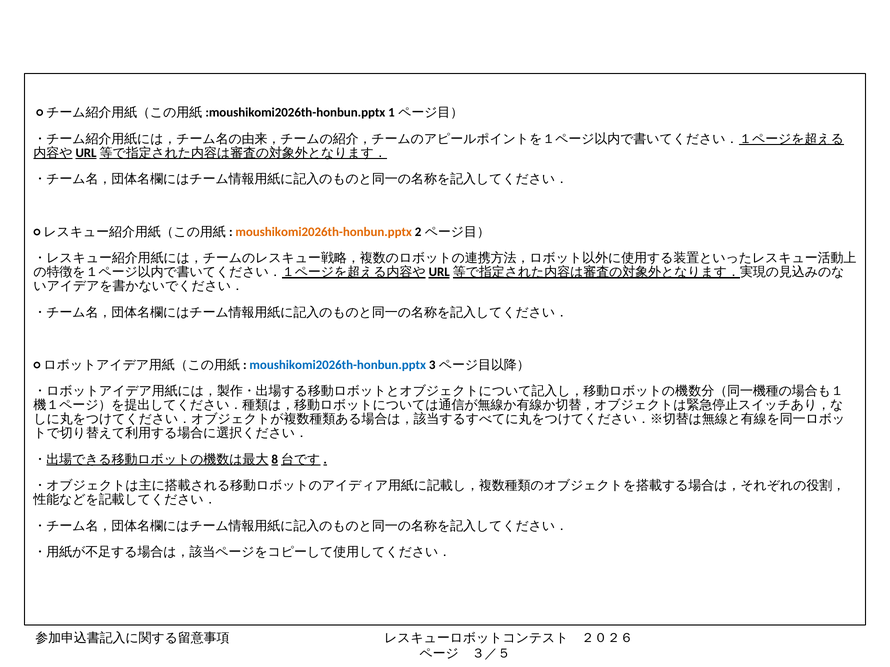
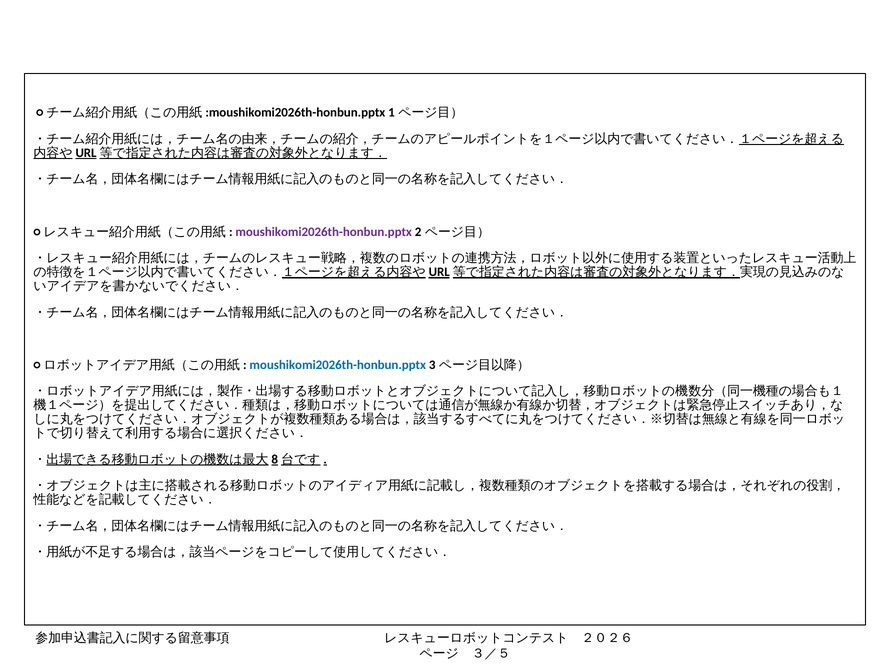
moushikomi2026th-honbun.pptx at (324, 232) colour: orange -> purple
